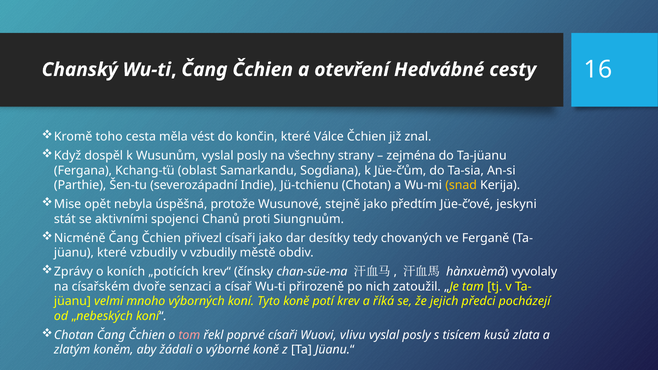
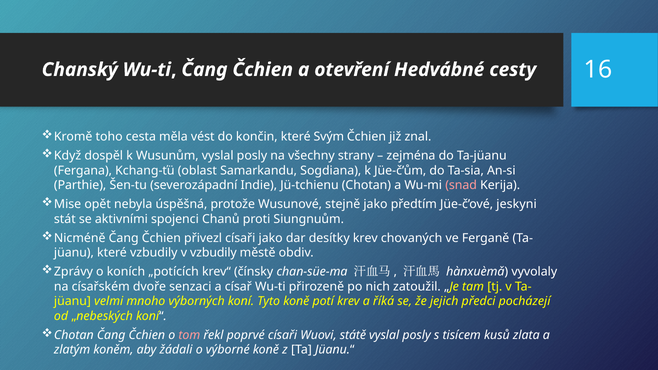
Válce: Válce -> Svým
snad colour: yellow -> pink
desítky tedy: tedy -> krev
vlivu: vlivu -> státě
